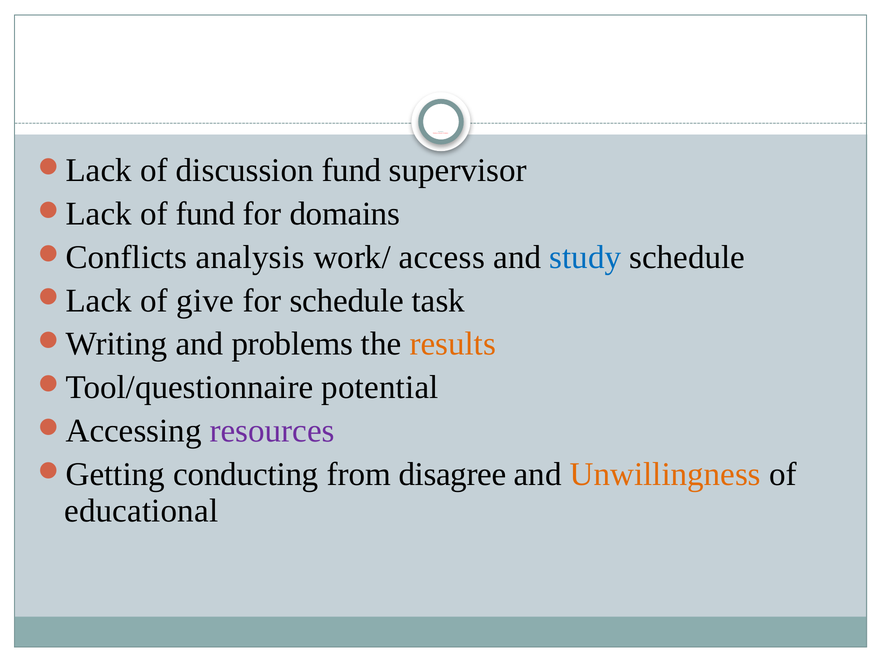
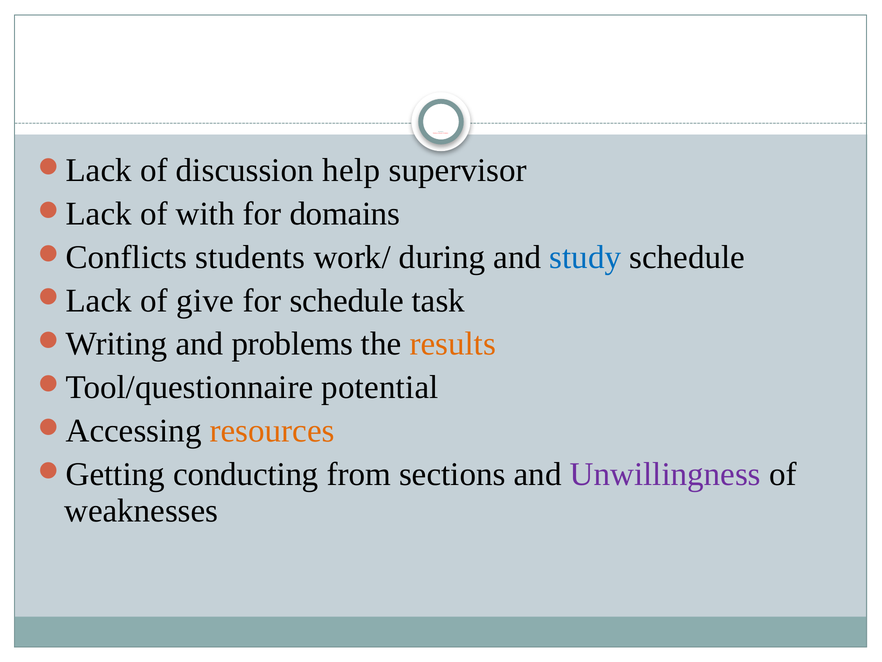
discussion fund: fund -> help
of fund: fund -> with
analysis at (250, 257): analysis -> students
access: access -> during
resources colour: purple -> orange
disagree: disagree -> sections
Unwillingness colour: orange -> purple
educational: educational -> weaknesses
